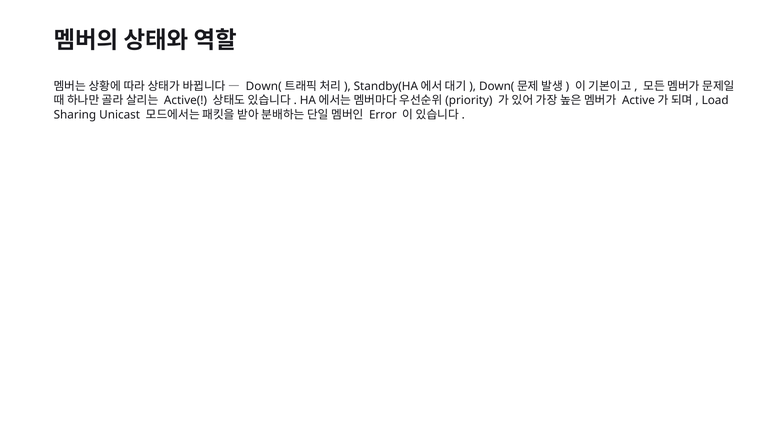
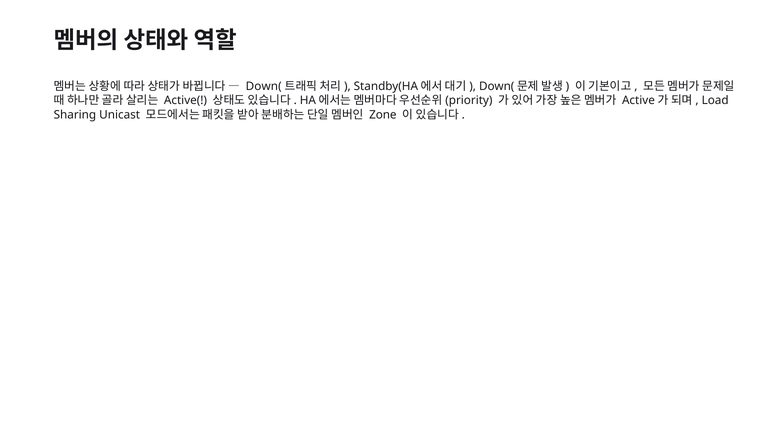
Error: Error -> Zone
